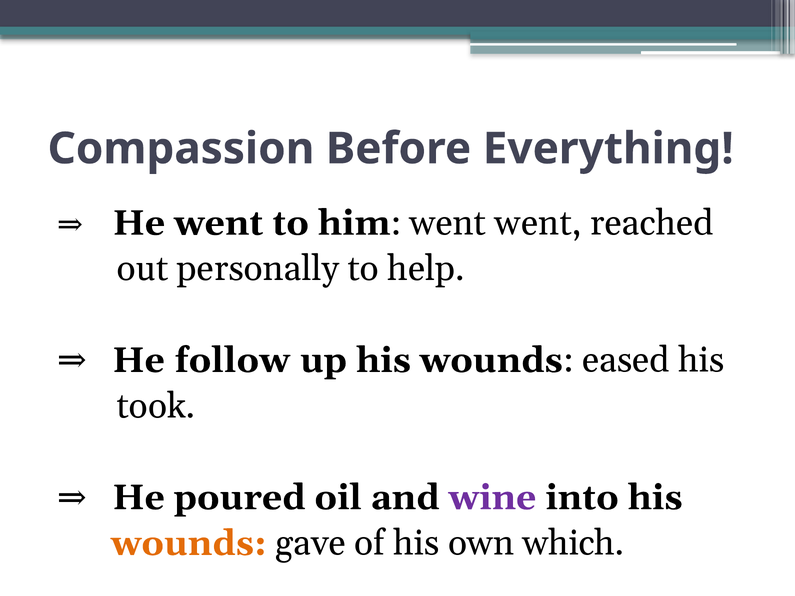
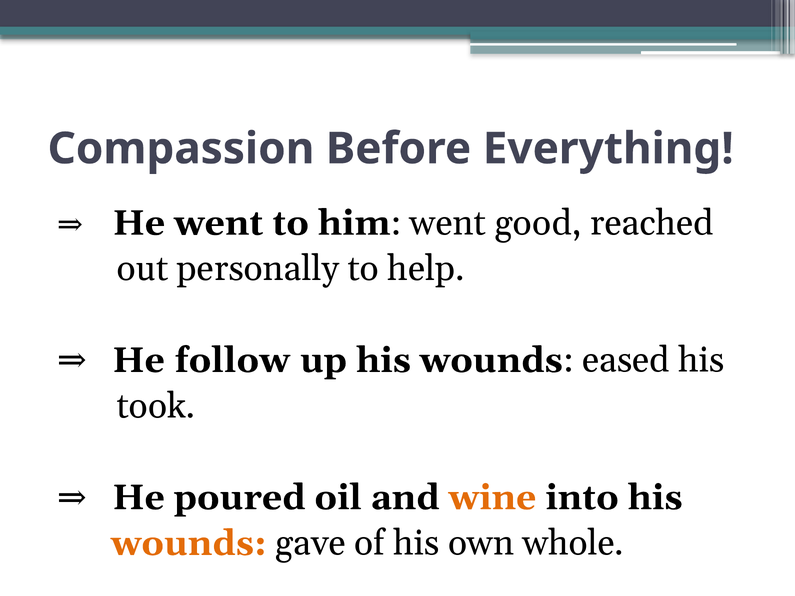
went went: went -> good
wine colour: purple -> orange
which: which -> whole
